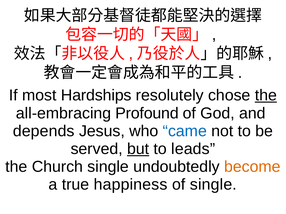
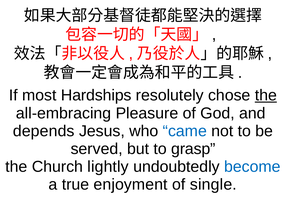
Profound: Profound -> Pleasure
but underline: present -> none
leads: leads -> grasp
Church single: single -> lightly
become colour: orange -> blue
happiness: happiness -> enjoyment
